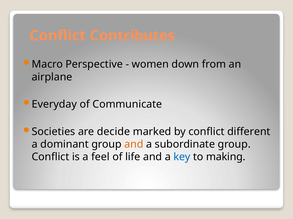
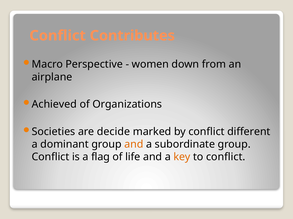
Everyday: Everyday -> Achieved
Communicate: Communicate -> Organizations
feel: feel -> flag
key colour: blue -> orange
to making: making -> conflict
